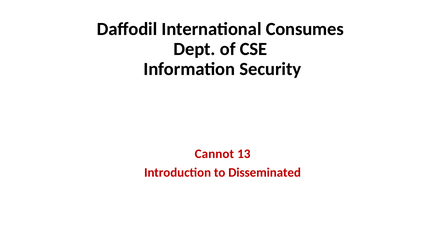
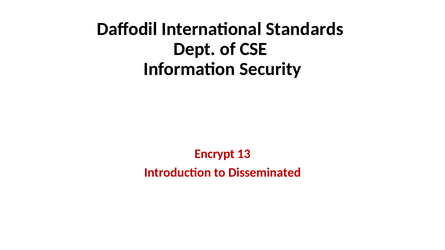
Consumes: Consumes -> Standards
Cannot: Cannot -> Encrypt
